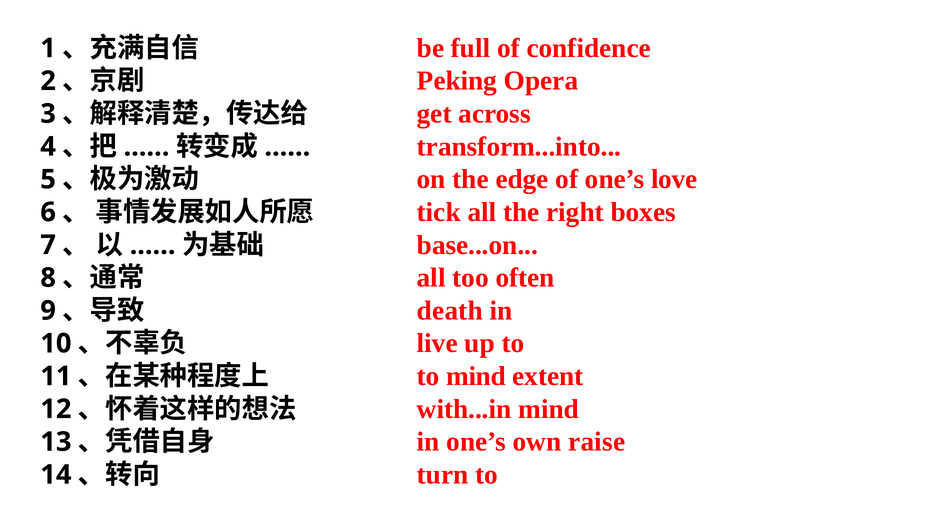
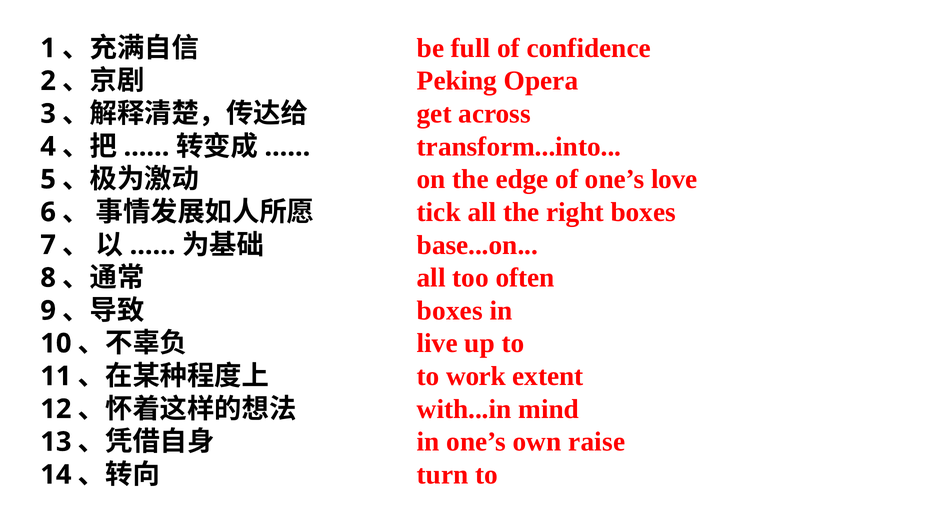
death at (450, 311): death -> boxes
to mind: mind -> work
